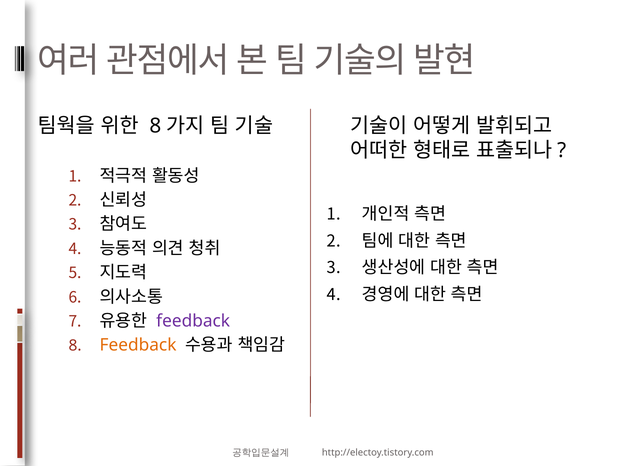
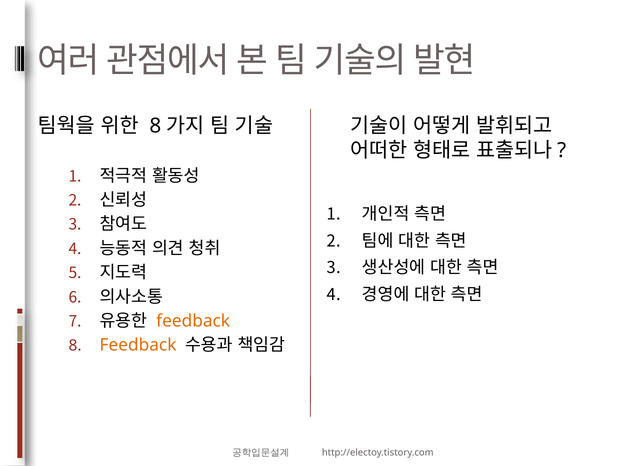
feedback at (193, 321) colour: purple -> orange
